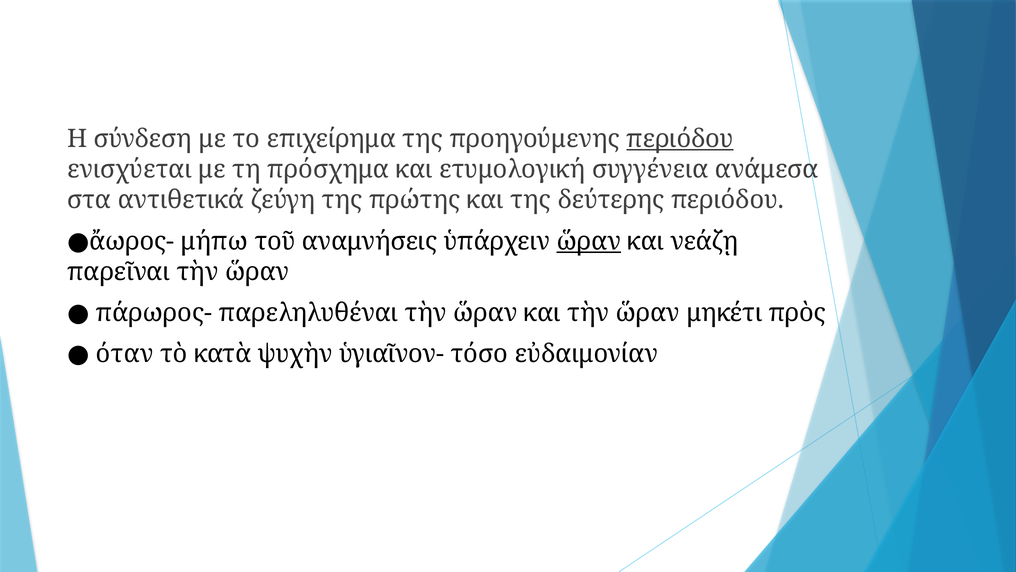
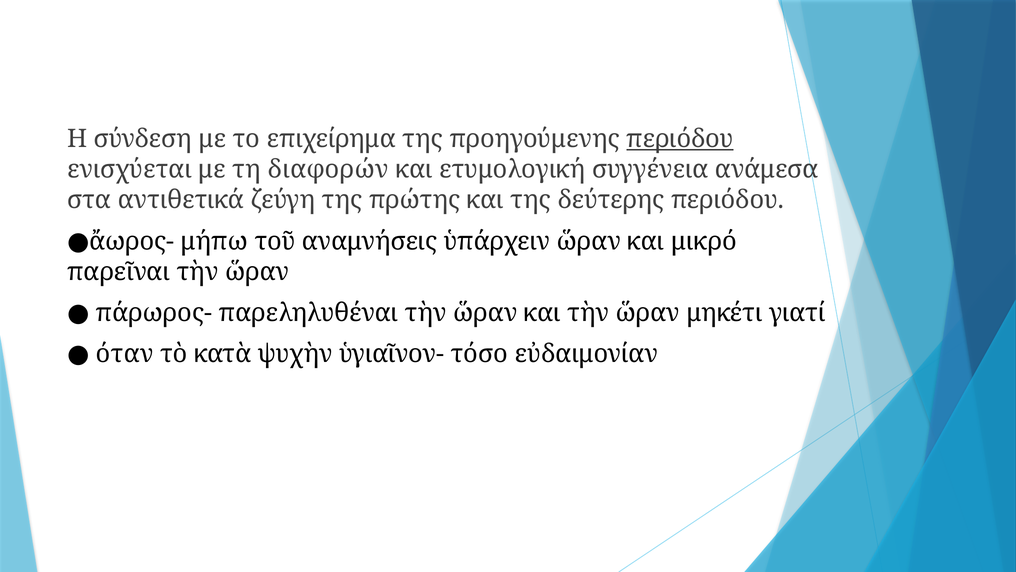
πρόσχημα: πρόσχημα -> διαφορών
ὥραν at (589, 241) underline: present -> none
νεάζῃ: νεάζῃ -> μικρό
πρὸς: πρὸς -> γιατί
